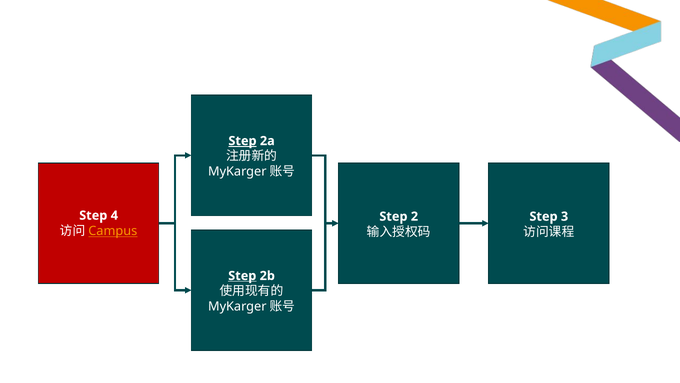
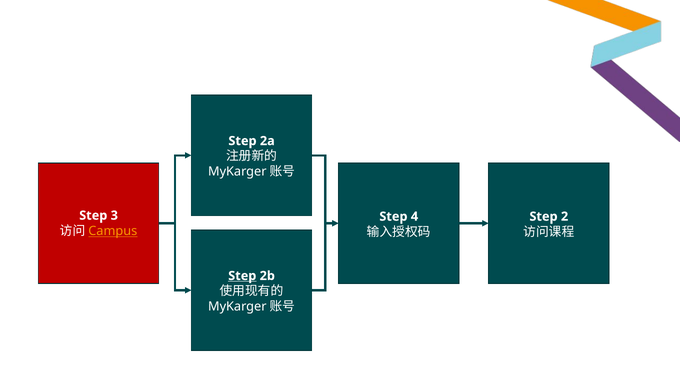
Step at (242, 141) underline: present -> none
4: 4 -> 3
2: 2 -> 4
3: 3 -> 2
